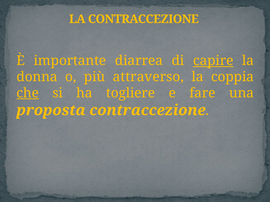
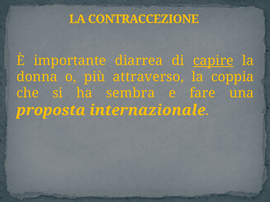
che underline: present -> none
togliere: togliere -> sembra
proposta contraccezione: contraccezione -> internazionale
